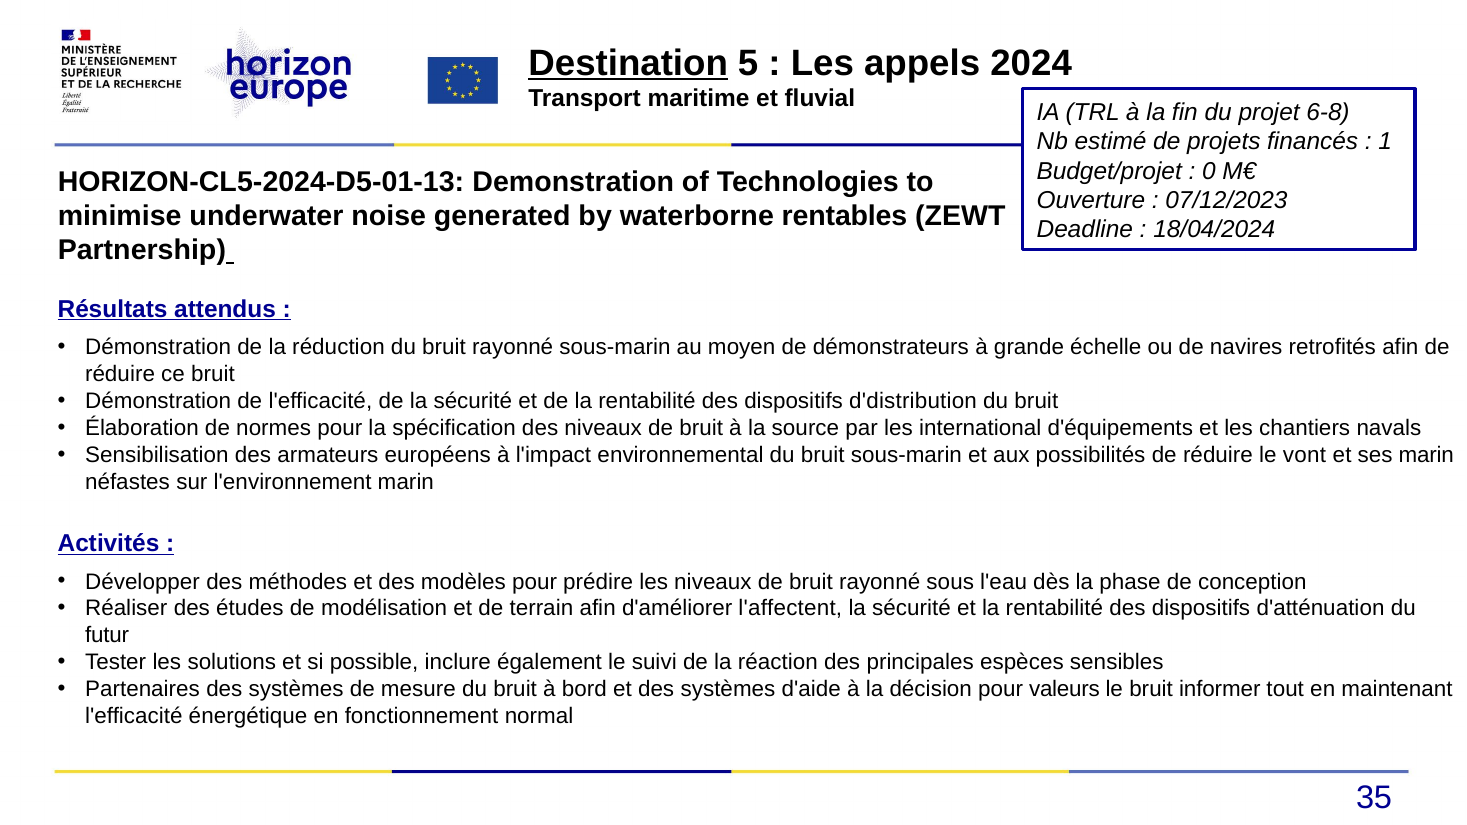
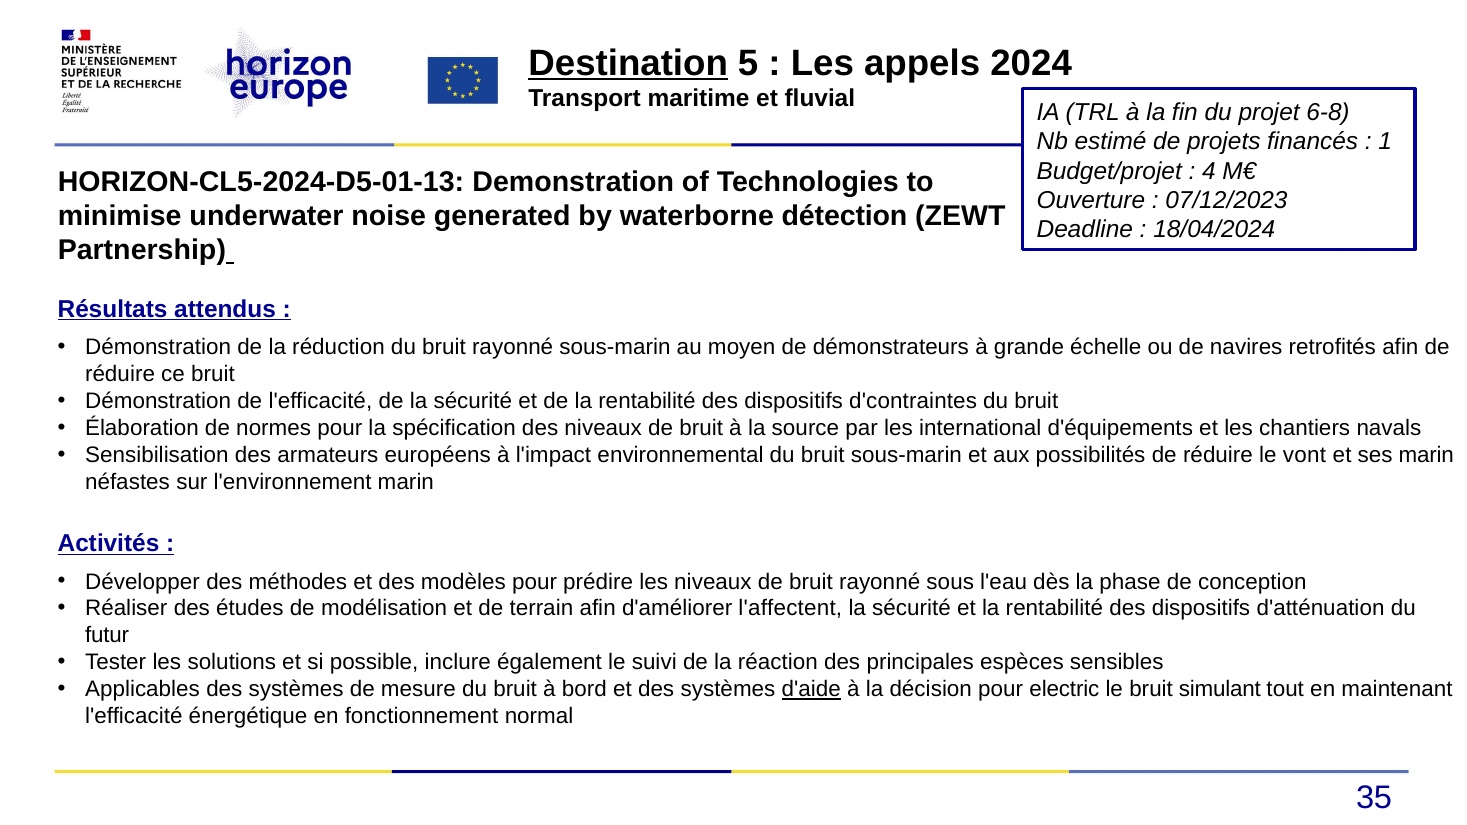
0: 0 -> 4
rentables: rentables -> détection
d'distribution: d'distribution -> d'contraintes
Partenaires: Partenaires -> Applicables
d'aide underline: none -> present
valeurs: valeurs -> electric
informer: informer -> simulant
